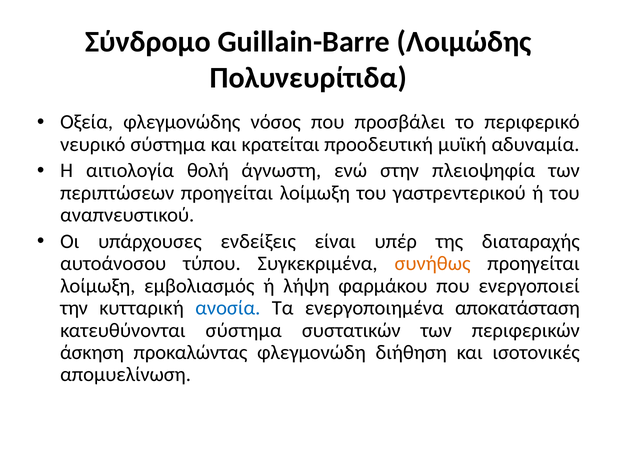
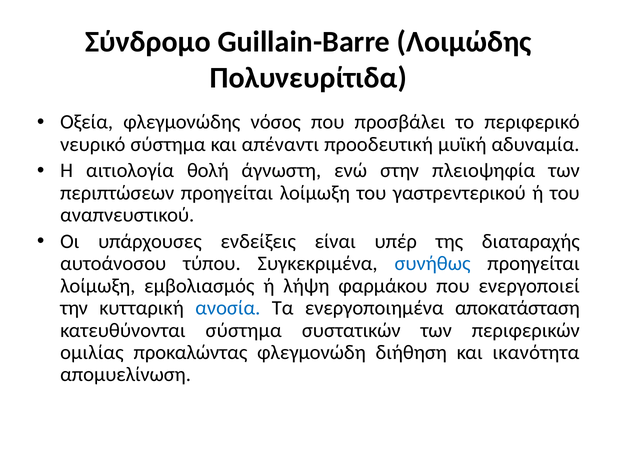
κρατείται: κρατείται -> απέναντι
συνήθως colour: orange -> blue
άσκηση: άσκηση -> ομιλίας
ισοτονικές: ισοτονικές -> ικανότητα
